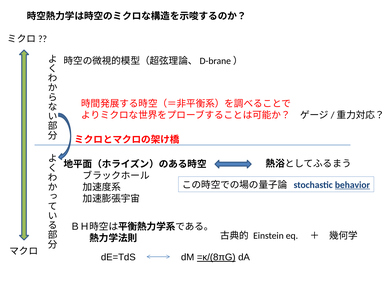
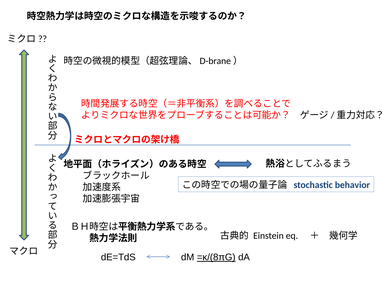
behavior underline: present -> none
